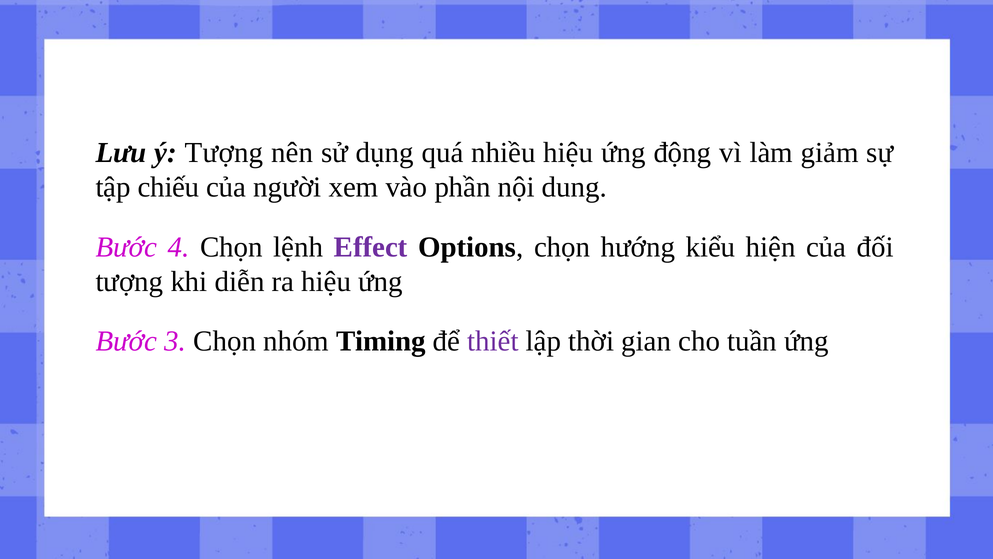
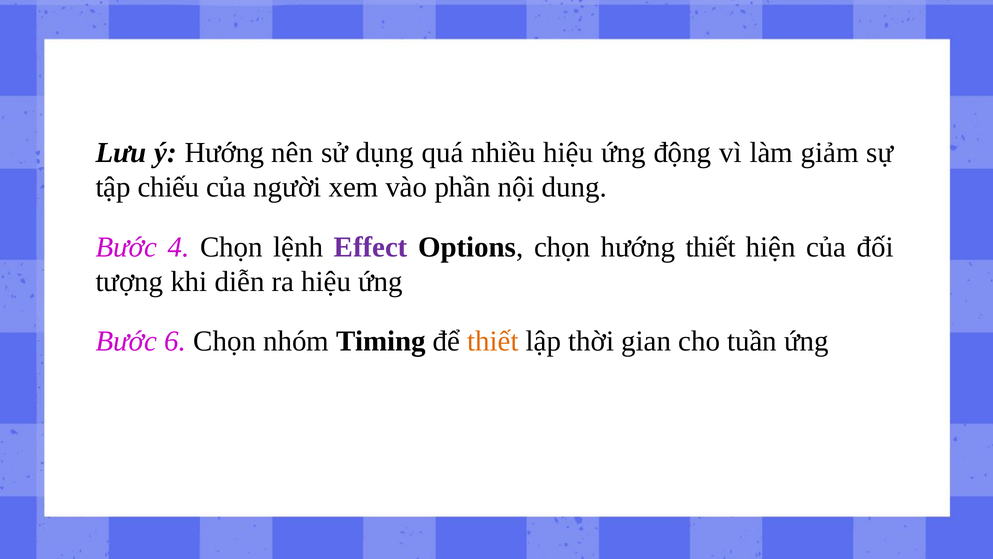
ý Tượng: Tượng -> Hướng
hướng kiểu: kiểu -> thiết
3: 3 -> 6
thiết at (493, 341) colour: purple -> orange
